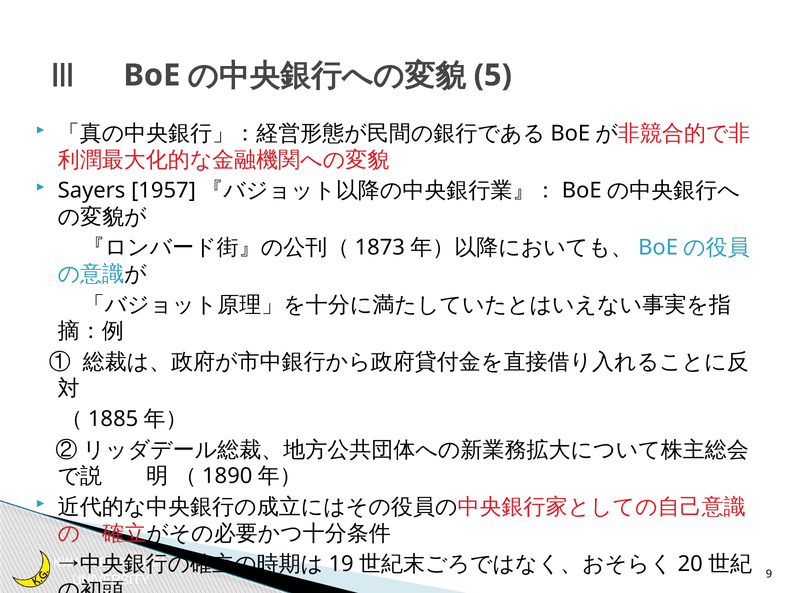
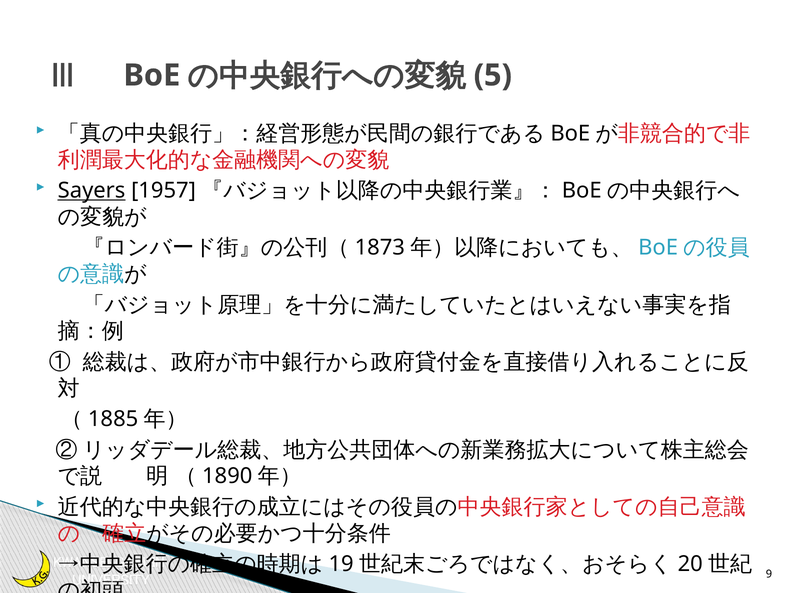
Sayers underline: none -> present
